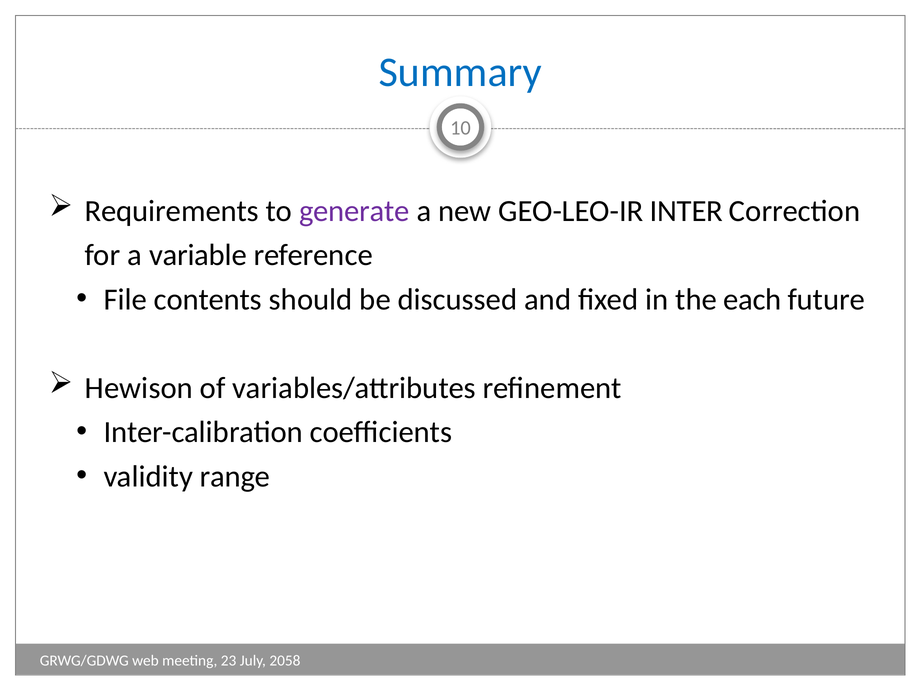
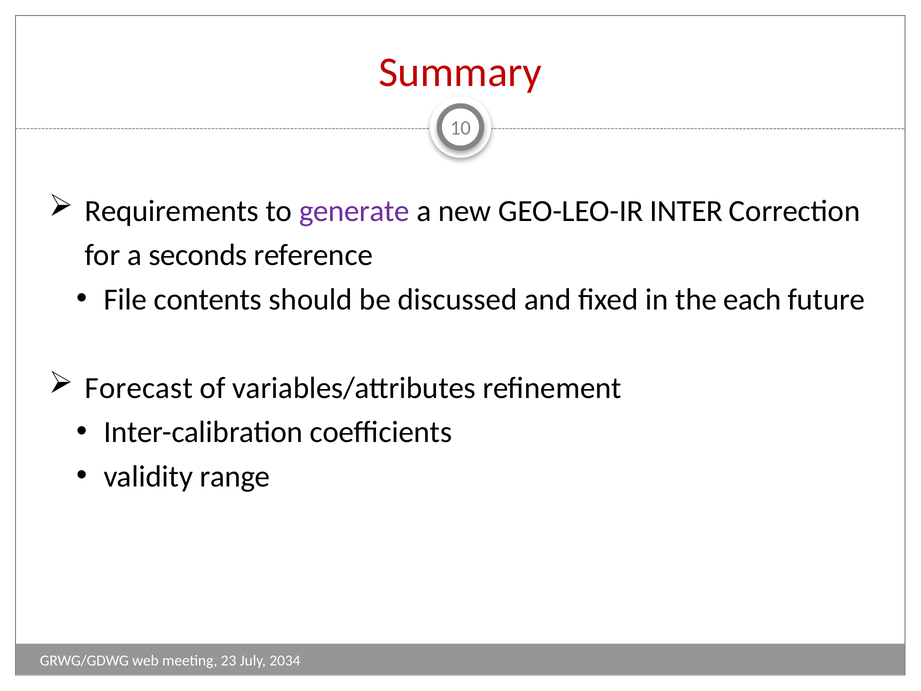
Summary colour: blue -> red
variable: variable -> seconds
Hewison: Hewison -> Forecast
2058: 2058 -> 2034
